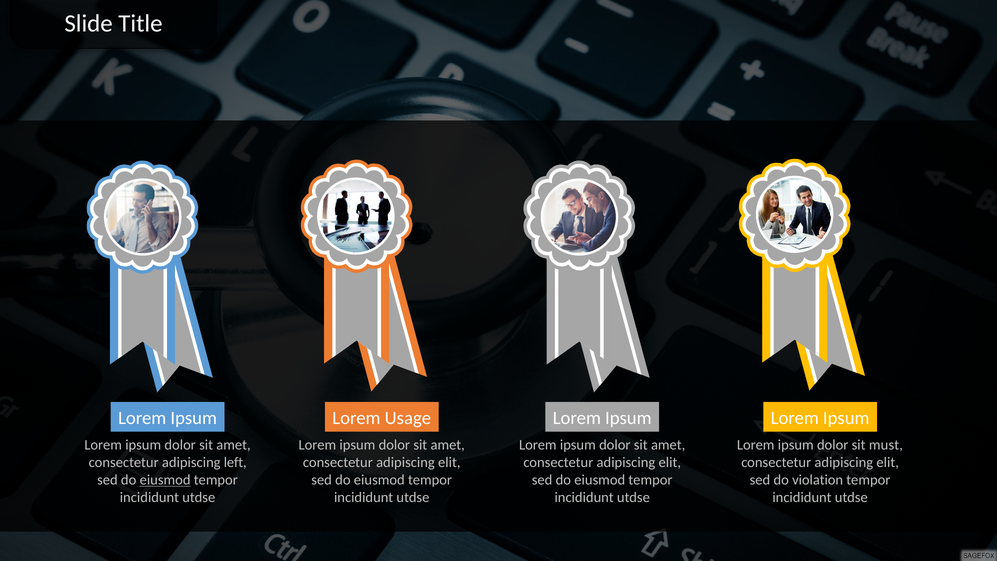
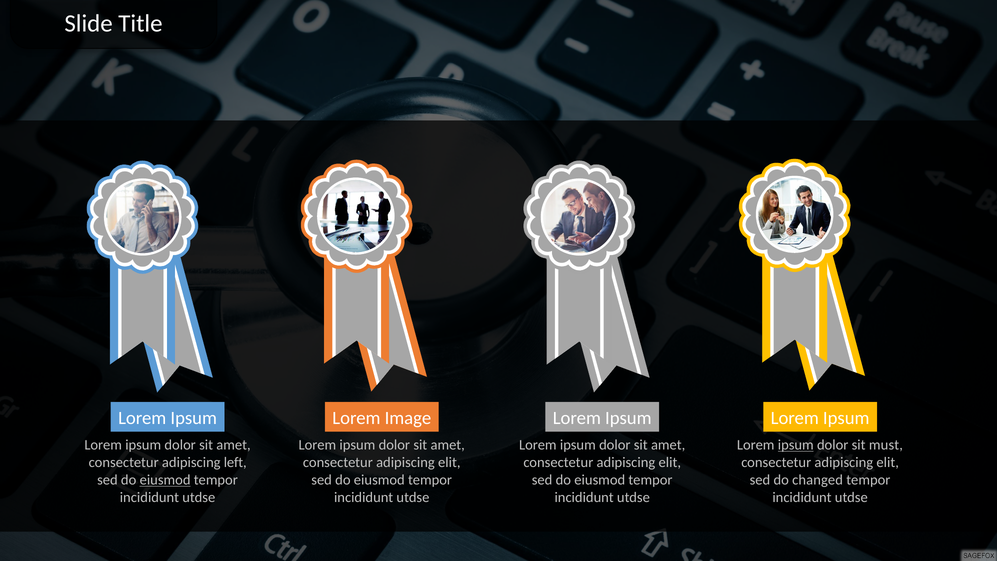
Usage: Usage -> Image
ipsum at (796, 445) underline: none -> present
violation: violation -> changed
